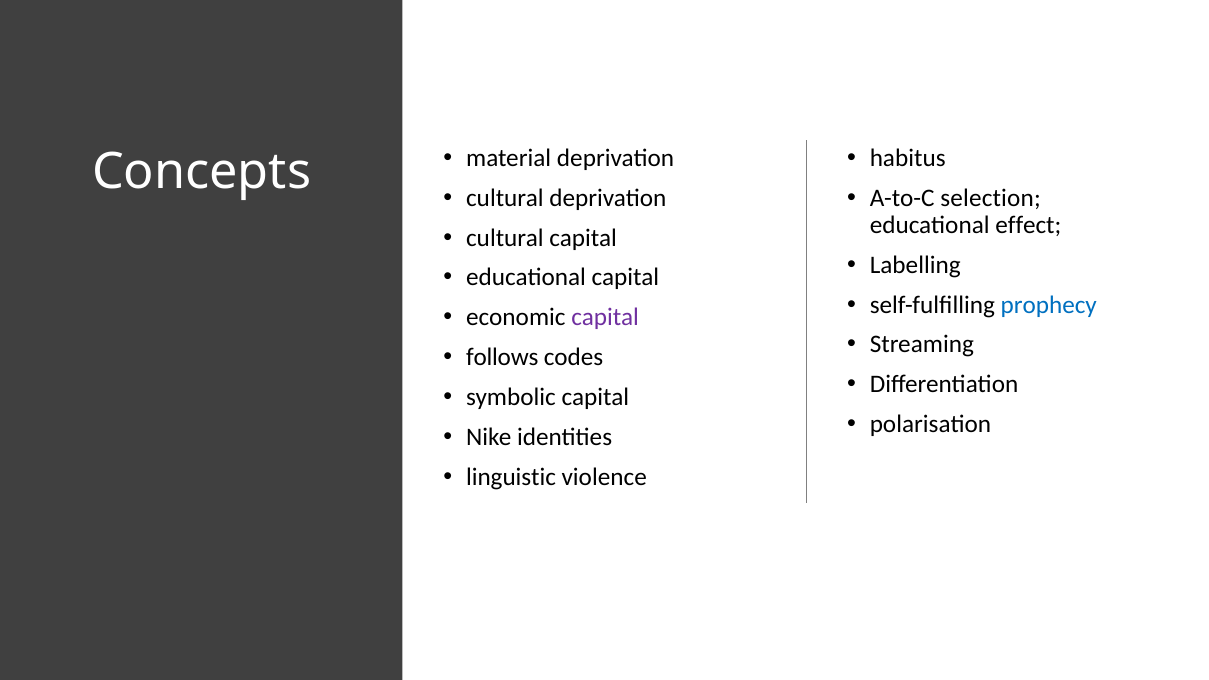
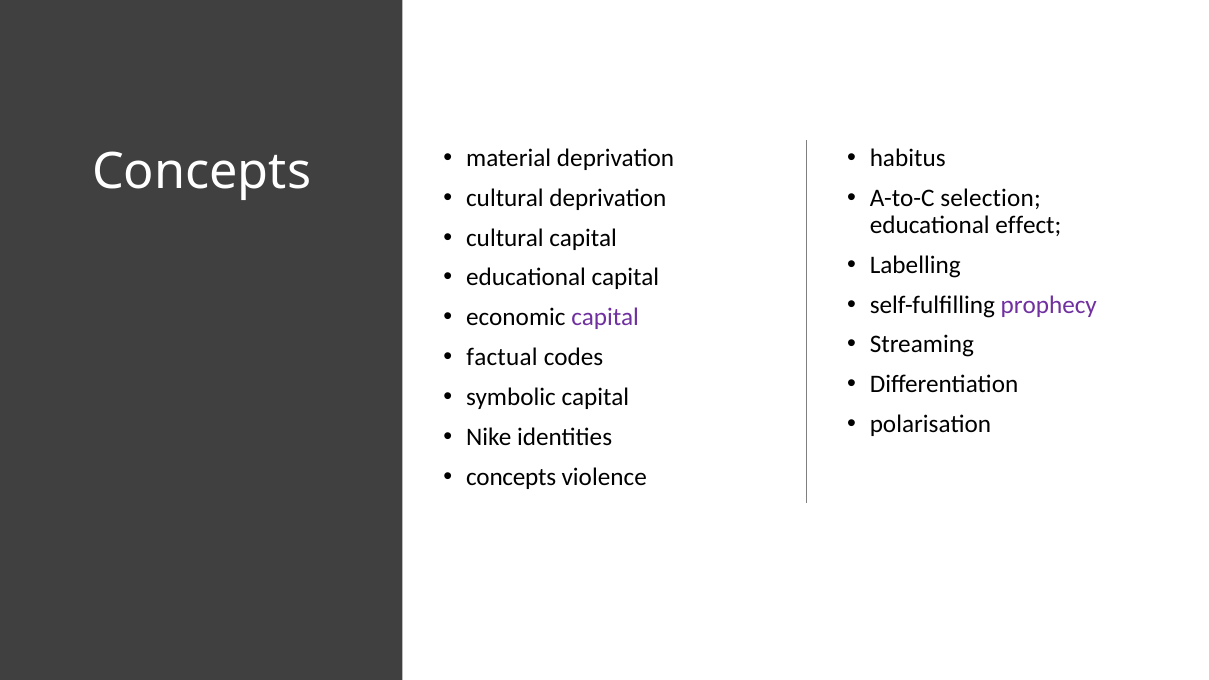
prophecy colour: blue -> purple
follows: follows -> factual
linguistic at (511, 477): linguistic -> concepts
